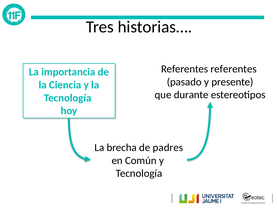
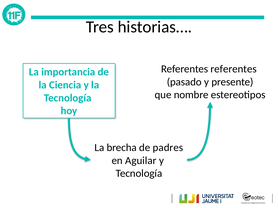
durante: durante -> nombre
Común: Común -> Aguilar
